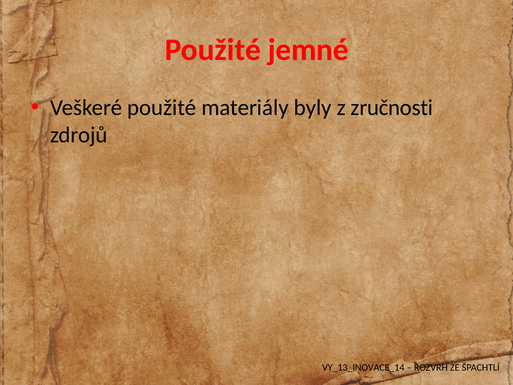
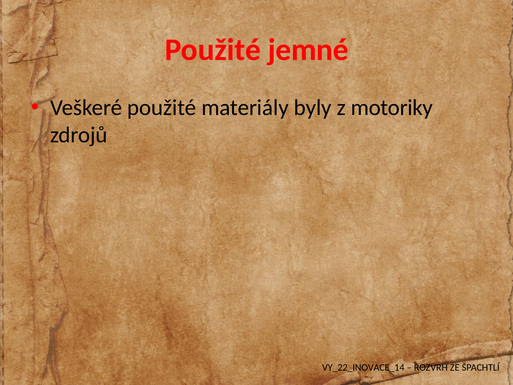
zručnosti: zručnosti -> motoriky
VY_13_INOVACE_14: VY_13_INOVACE_14 -> VY_22_INOVACE_14
